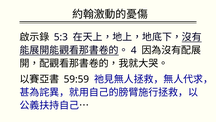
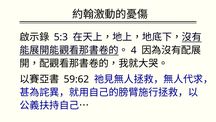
59:59: 59:59 -> 59:62
